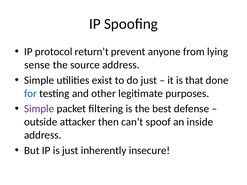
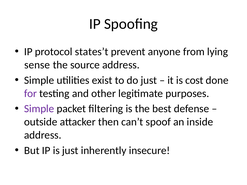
return’t: return’t -> states’t
that: that -> cost
for colour: blue -> purple
